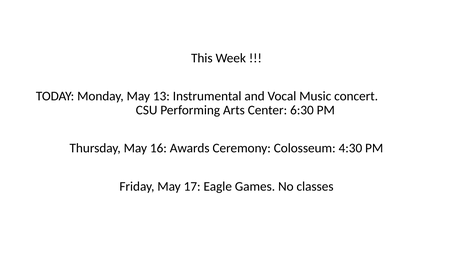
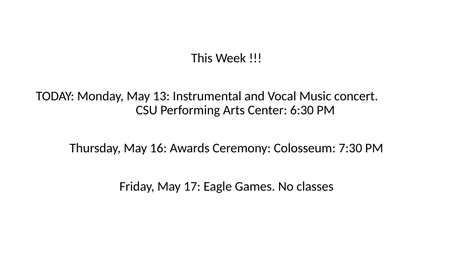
4:30: 4:30 -> 7:30
